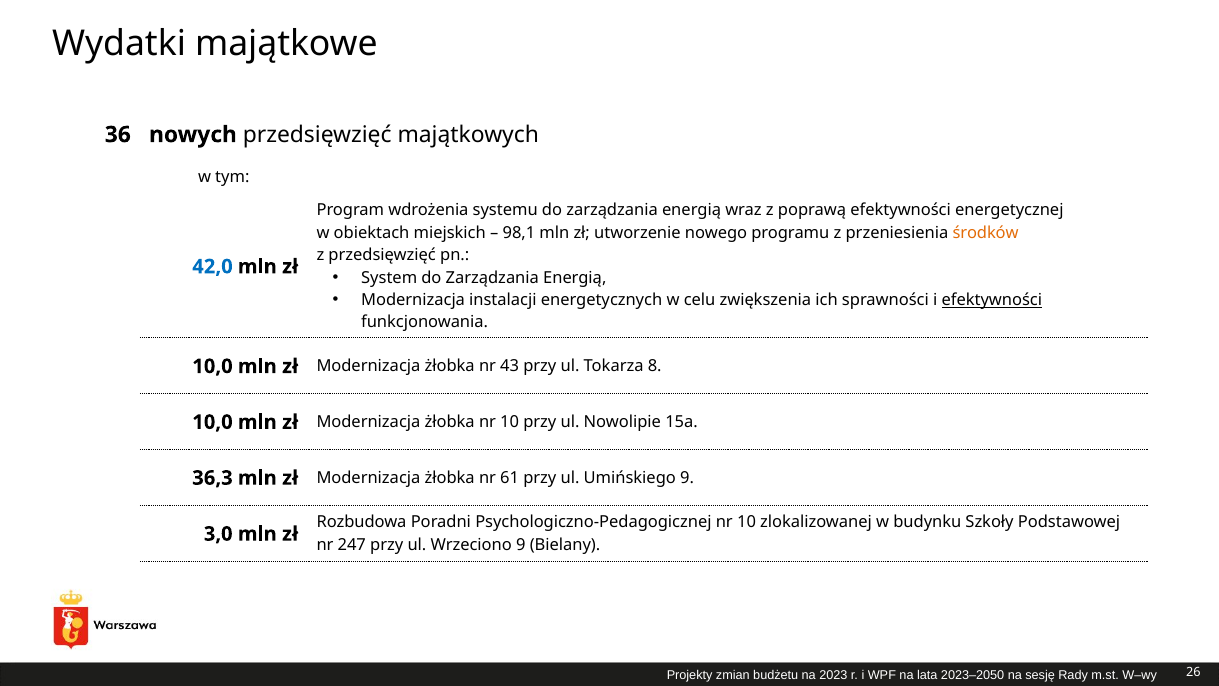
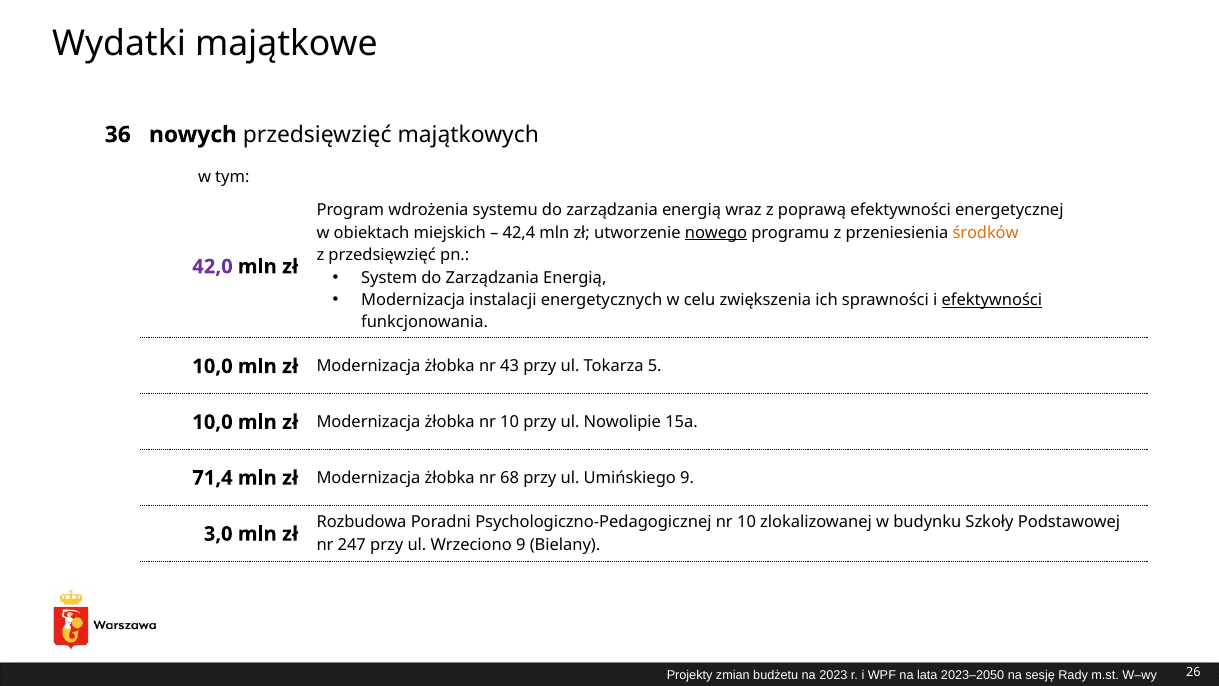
98,1: 98,1 -> 42,4
nowego underline: none -> present
42,0 colour: blue -> purple
8: 8 -> 5
36,3: 36,3 -> 71,4
61: 61 -> 68
